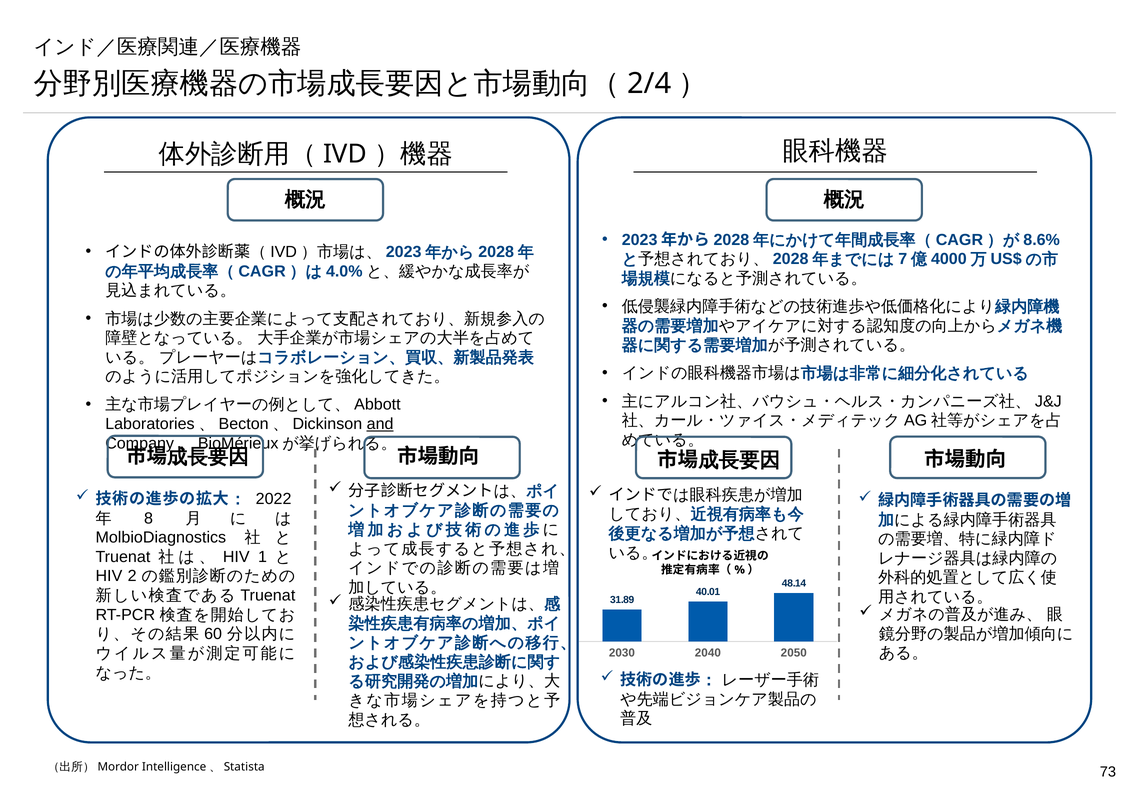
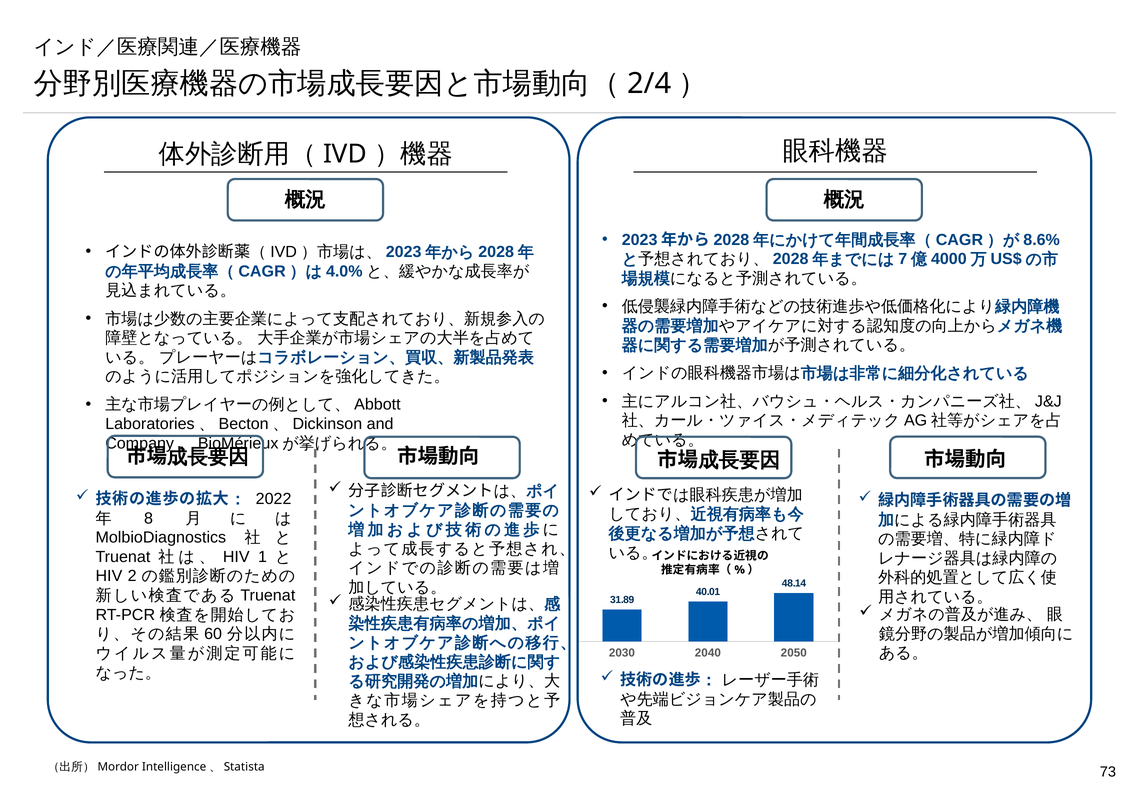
and underline: present -> none
